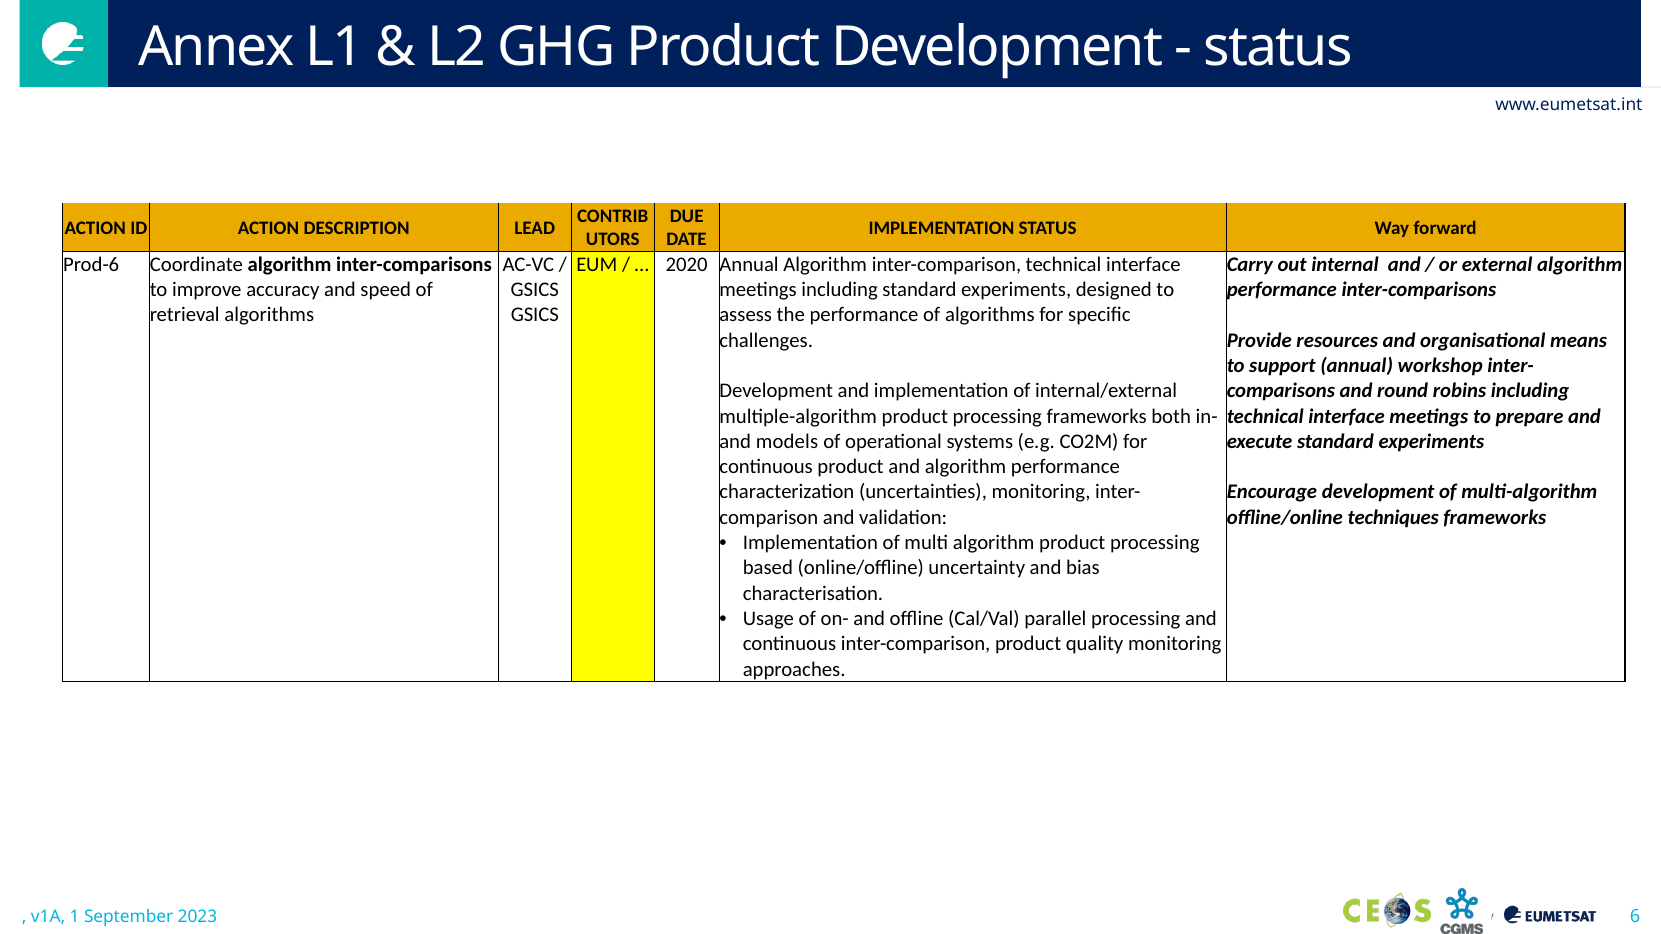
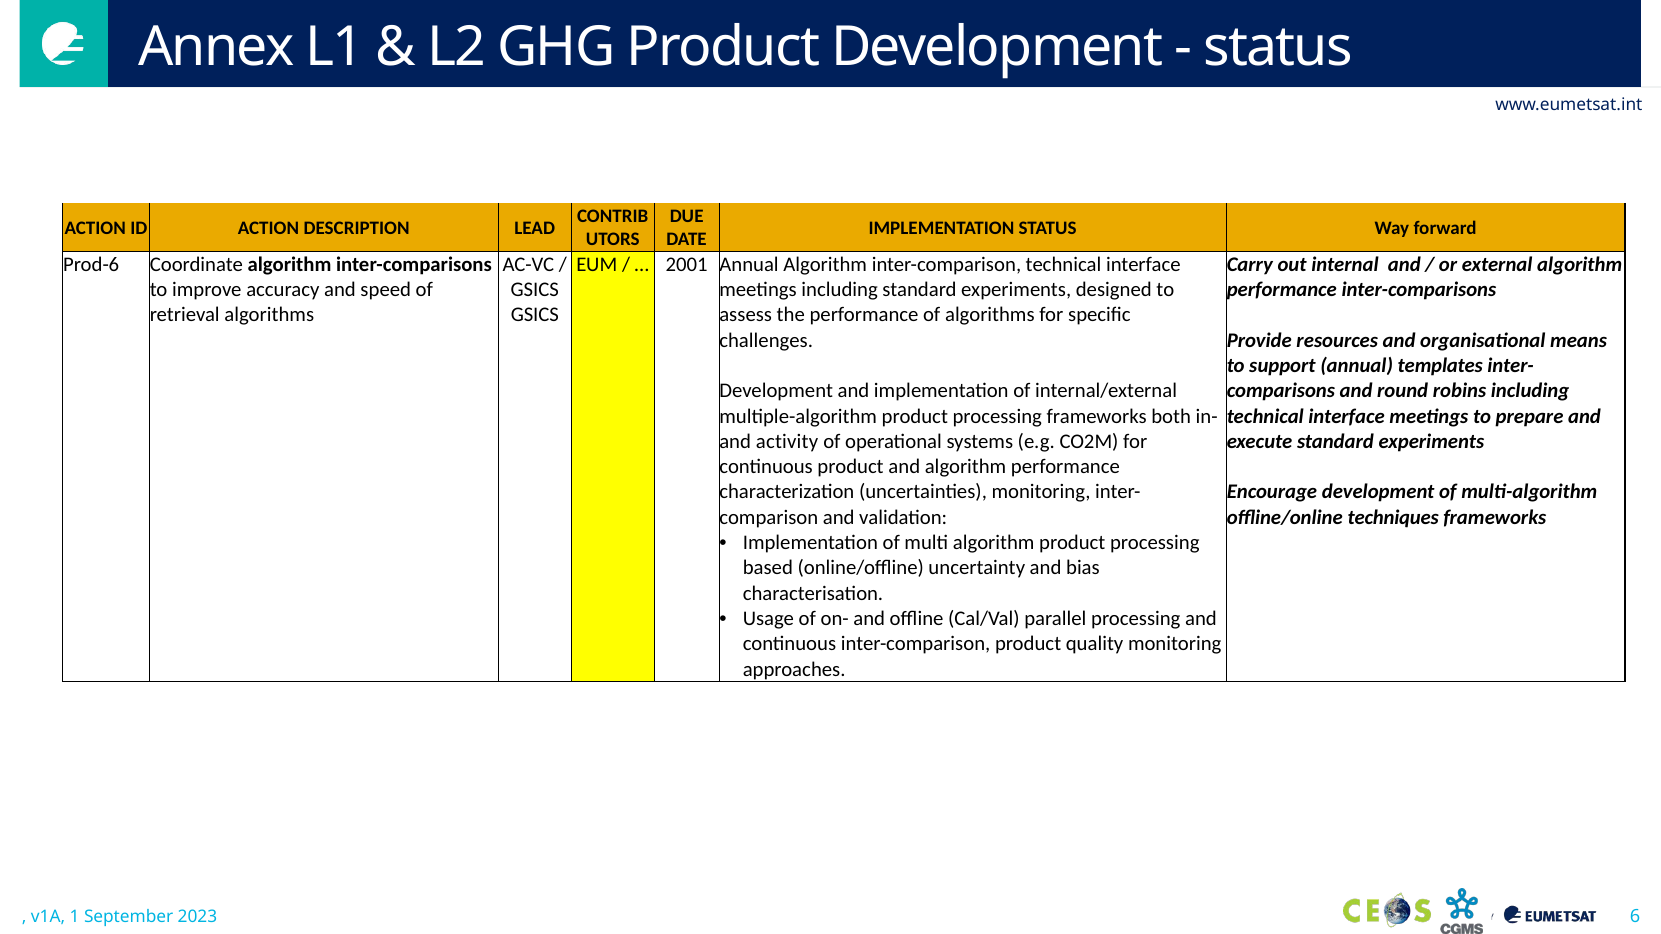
2020: 2020 -> 2001
workshop: workshop -> templates
models: models -> activity
